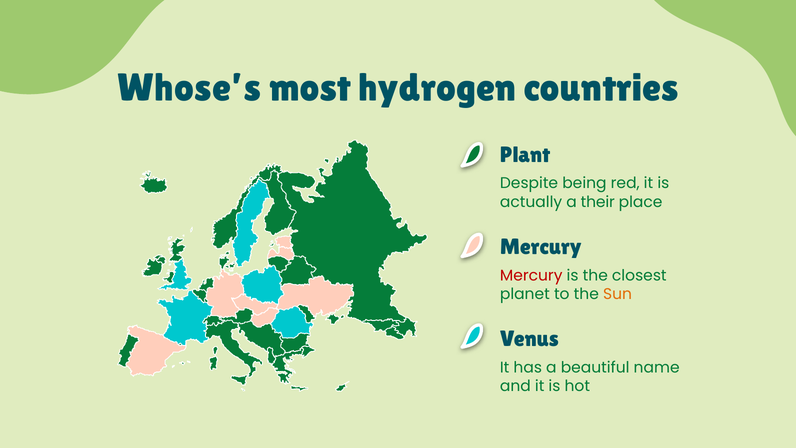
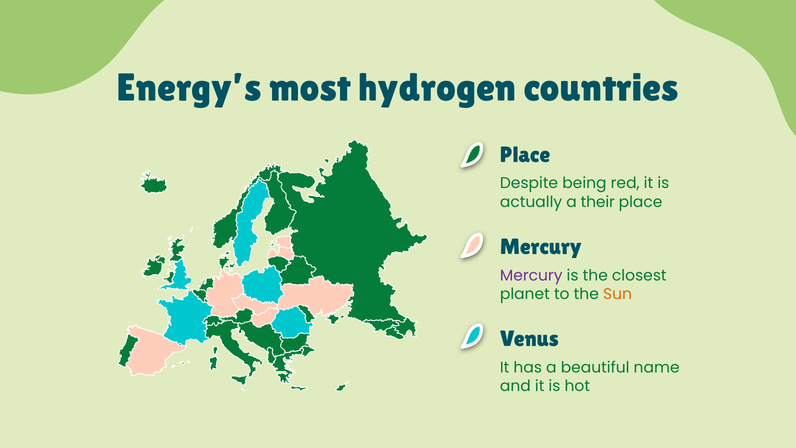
Whose’s: Whose’s -> Energy’s
Plant at (525, 155): Plant -> Place
Mercury at (531, 275) colour: red -> purple
